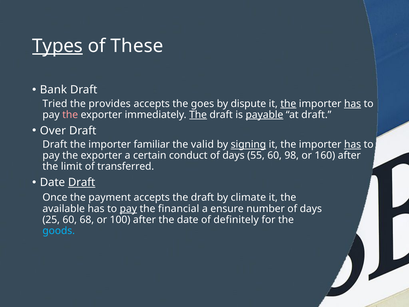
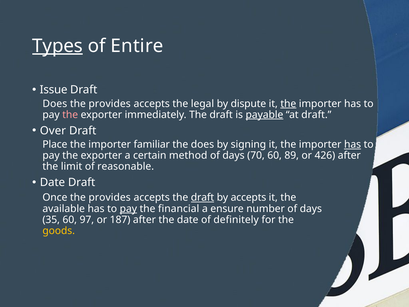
These: These -> Entire
Bank: Bank -> Issue
Tried at (55, 104): Tried -> Does
goes: goes -> legal
has at (353, 104) underline: present -> none
The at (198, 115) underline: present -> none
Draft at (55, 144): Draft -> Place
the valid: valid -> does
signing underline: present -> none
conduct: conduct -> method
55: 55 -> 70
98: 98 -> 89
160: 160 -> 426
transferred: transferred -> reasonable
Draft at (82, 182) underline: present -> none
Once the payment: payment -> provides
draft at (203, 197) underline: none -> present
by climate: climate -> accepts
25: 25 -> 35
68: 68 -> 97
100: 100 -> 187
goods colour: light blue -> yellow
